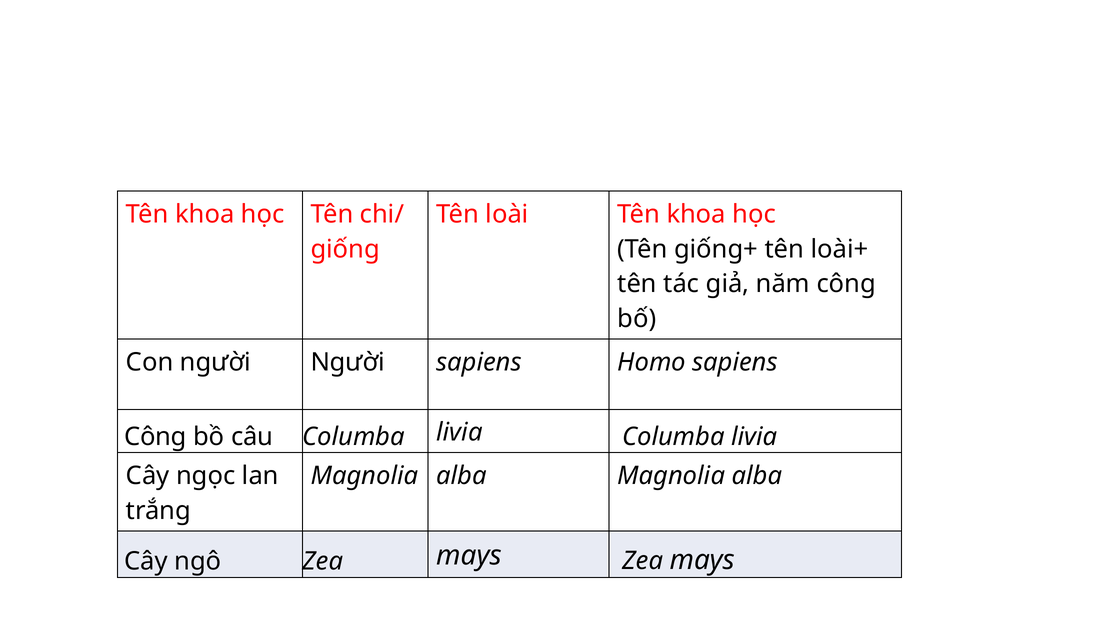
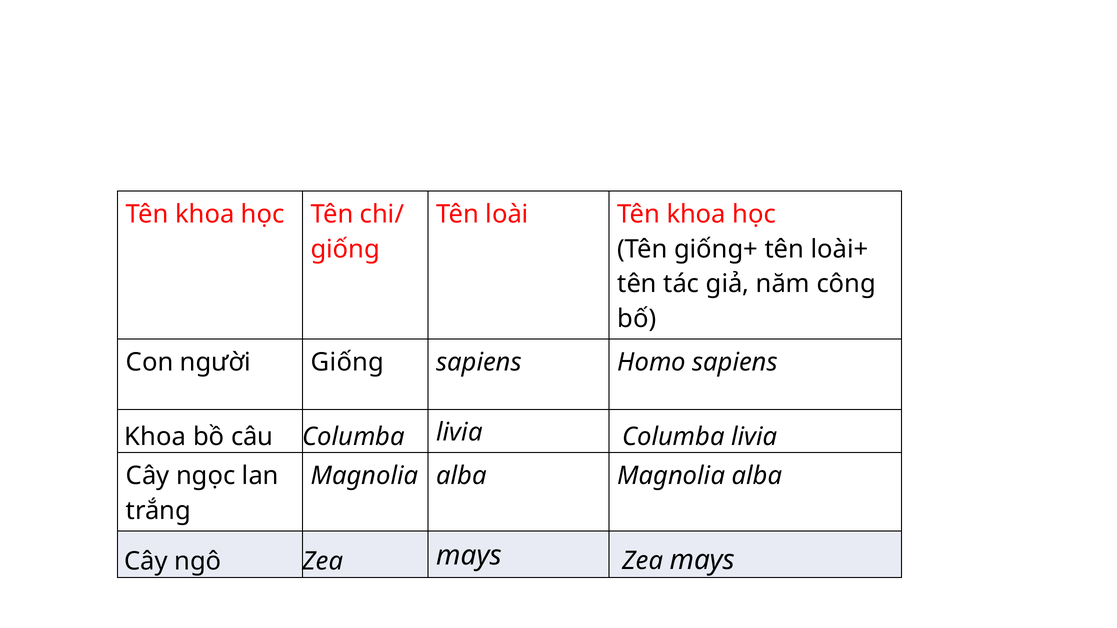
người Người: Người -> Giống
Công at (155, 437): Công -> Khoa
